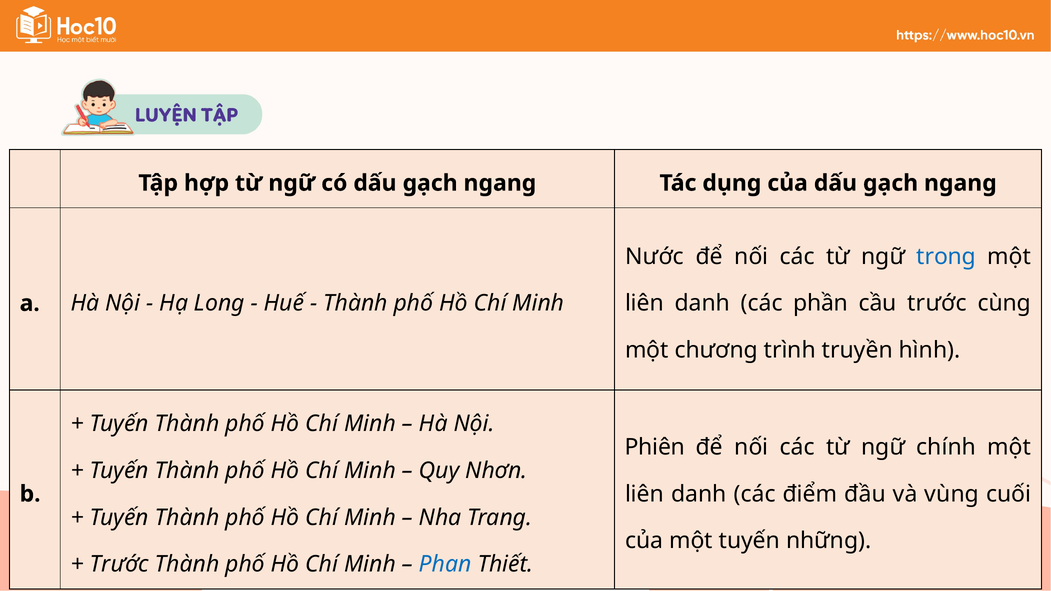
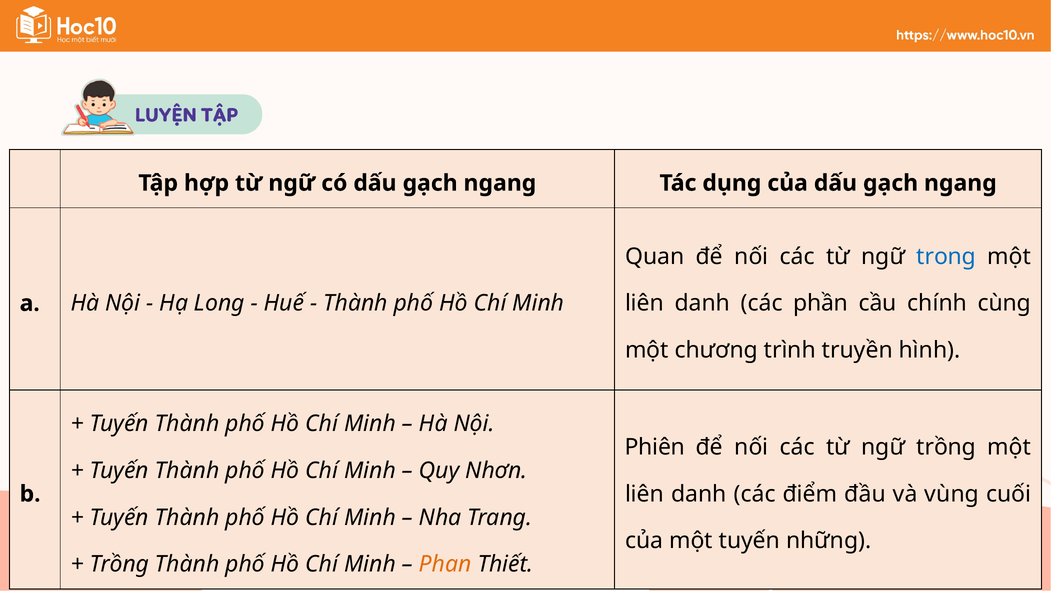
Nước: Nước -> Quan
cầu trước: trước -> chính
ngữ chính: chính -> trồng
Trước at (119, 565): Trước -> Trồng
Phan colour: blue -> orange
